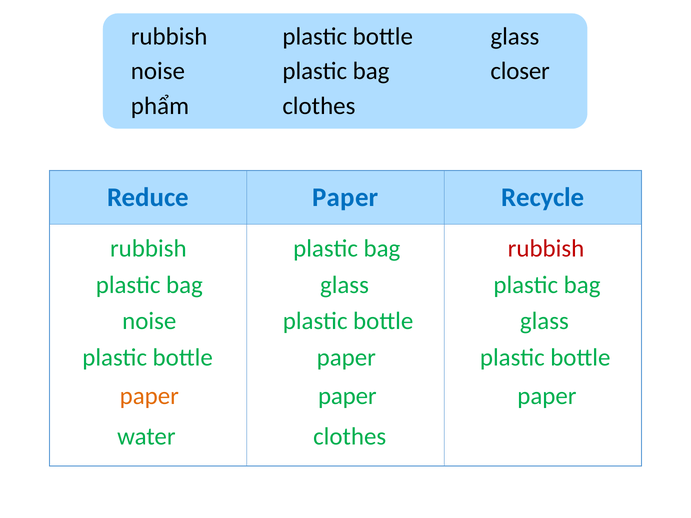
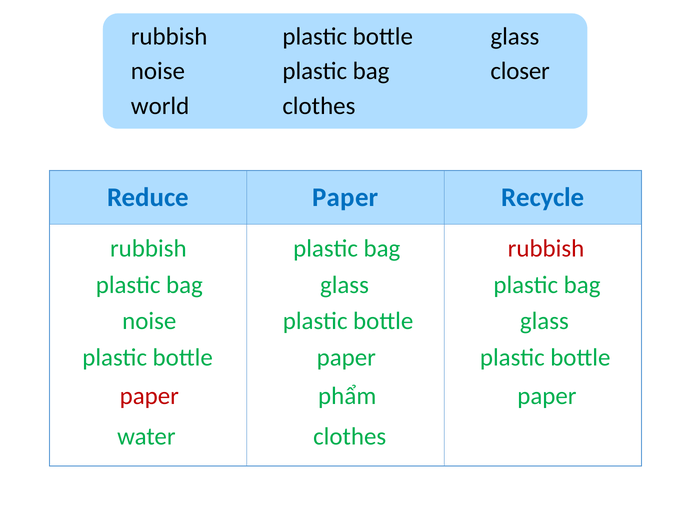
phẩm: phẩm -> world
paper at (149, 396) colour: orange -> red
paper at (347, 396): paper -> phẩm
